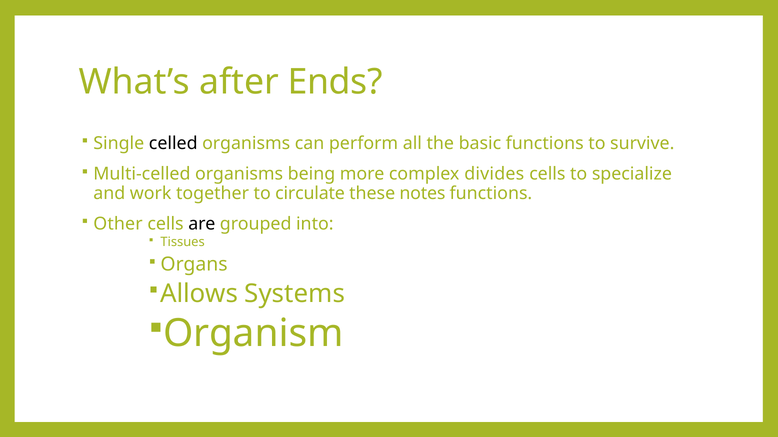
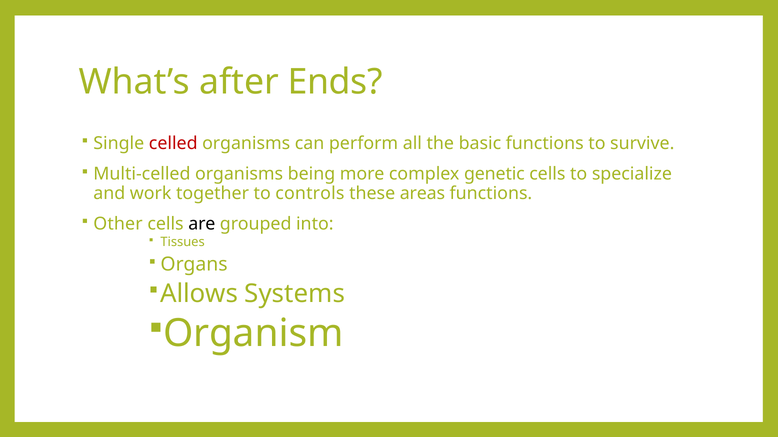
celled colour: black -> red
divides: divides -> genetic
circulate: circulate -> controls
notes: notes -> areas
